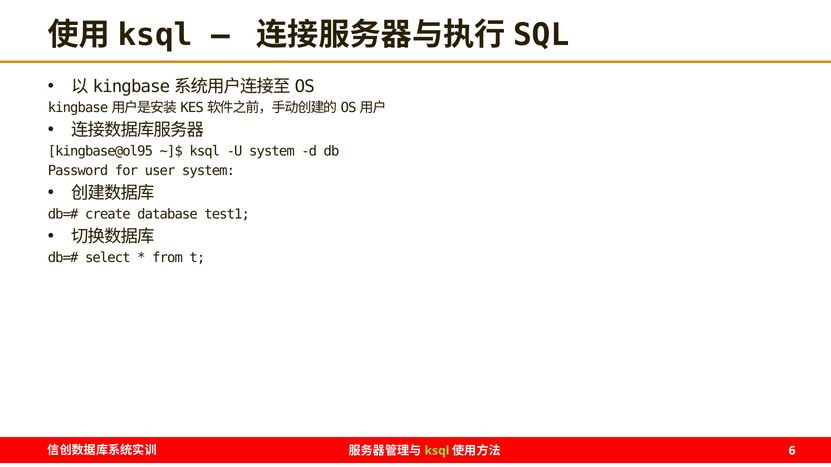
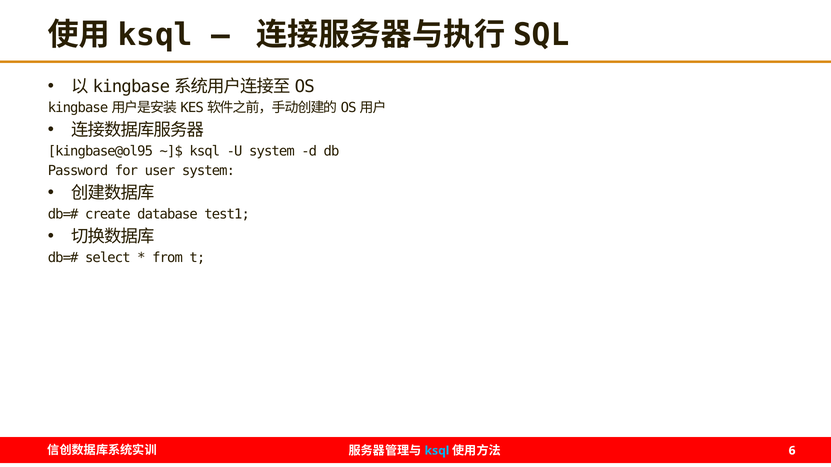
ksql at (437, 451) colour: light green -> light blue
